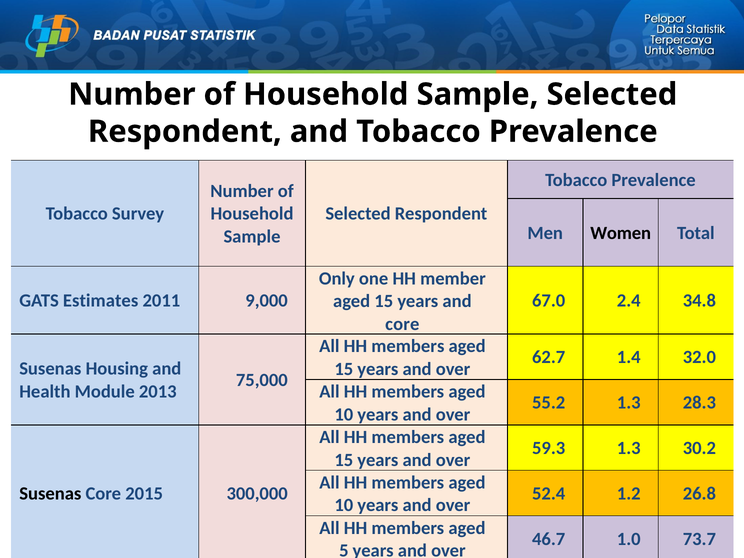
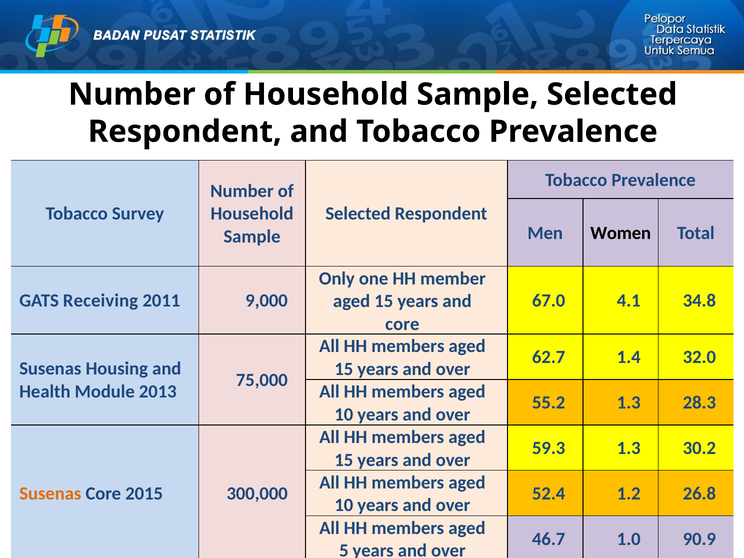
Estimates: Estimates -> Receiving
2.4: 2.4 -> 4.1
Susenas at (50, 494) colour: black -> orange
73.7: 73.7 -> 90.9
